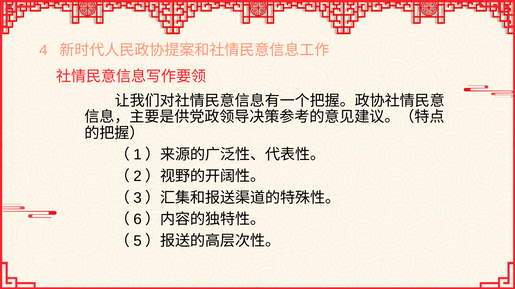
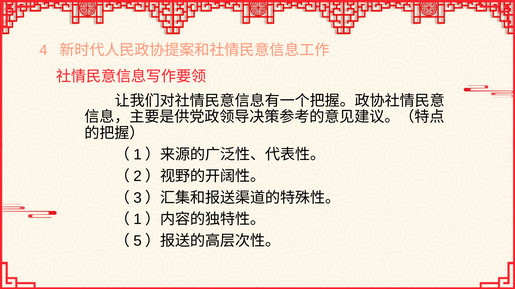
6 at (138, 220): 6 -> 1
